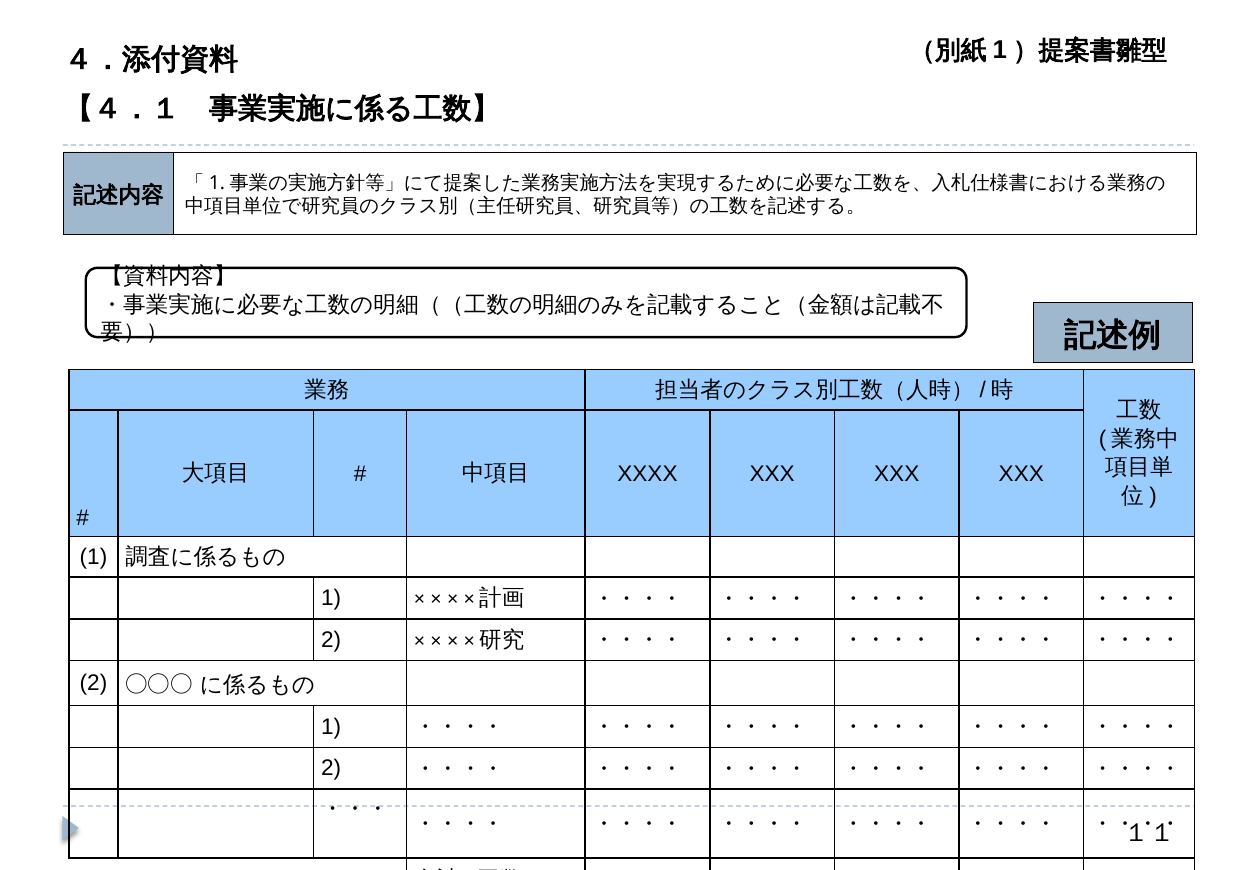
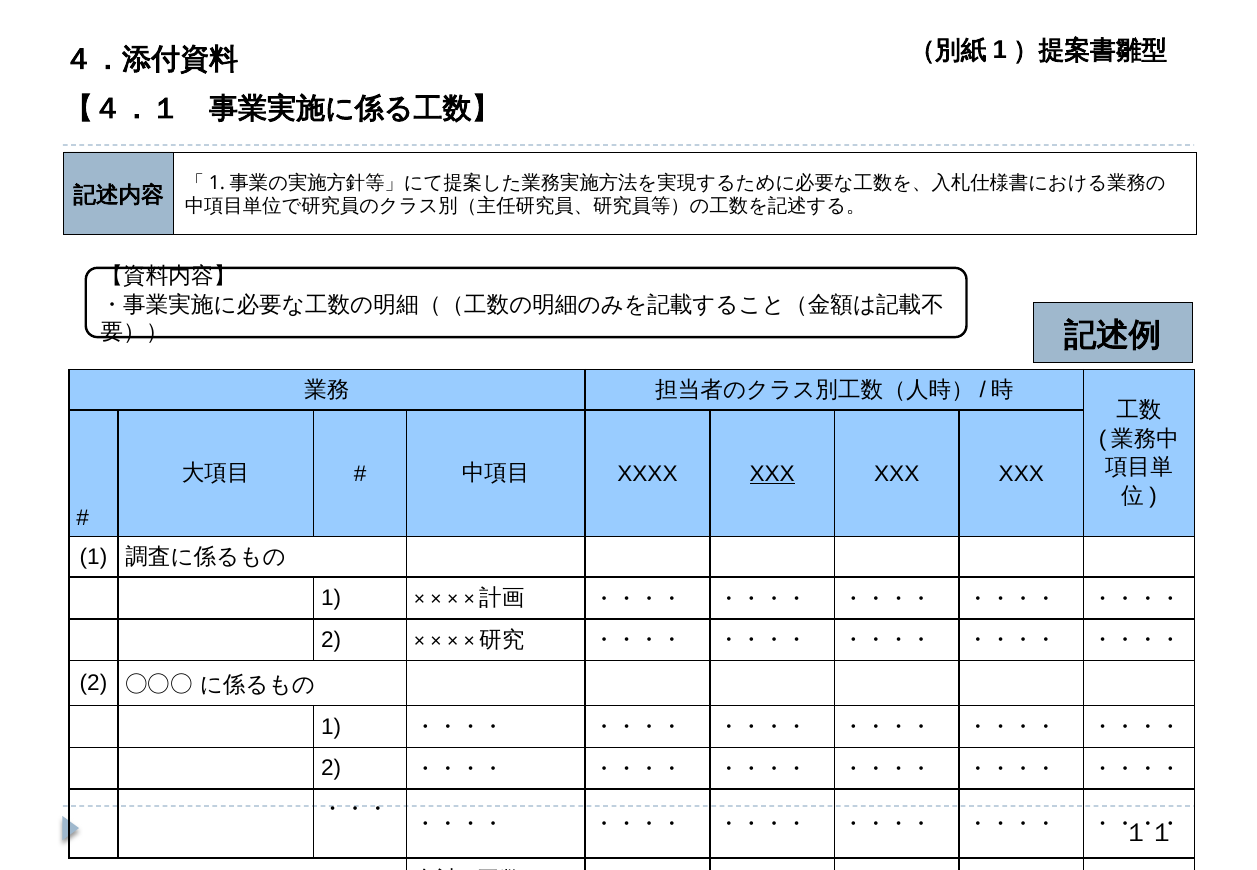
XXX at (772, 474) underline: none -> present
